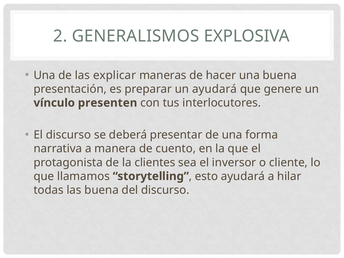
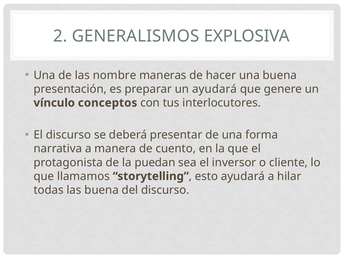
explicar: explicar -> nombre
presenten: presenten -> conceptos
clientes: clientes -> puedan
